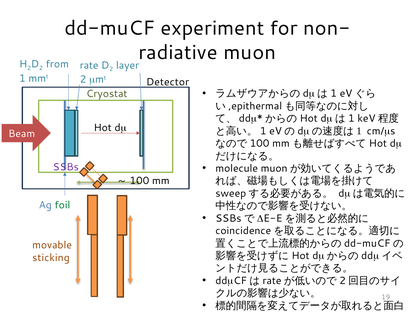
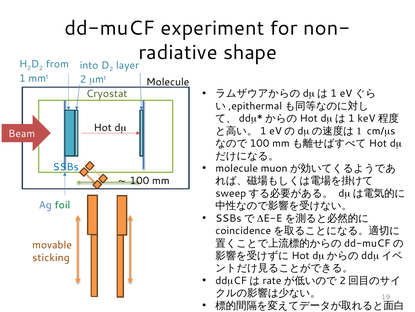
muon: muon -> shape
rate: rate -> into
mmt Detector: Detector -> Molecule
SSBs colour: purple -> blue
